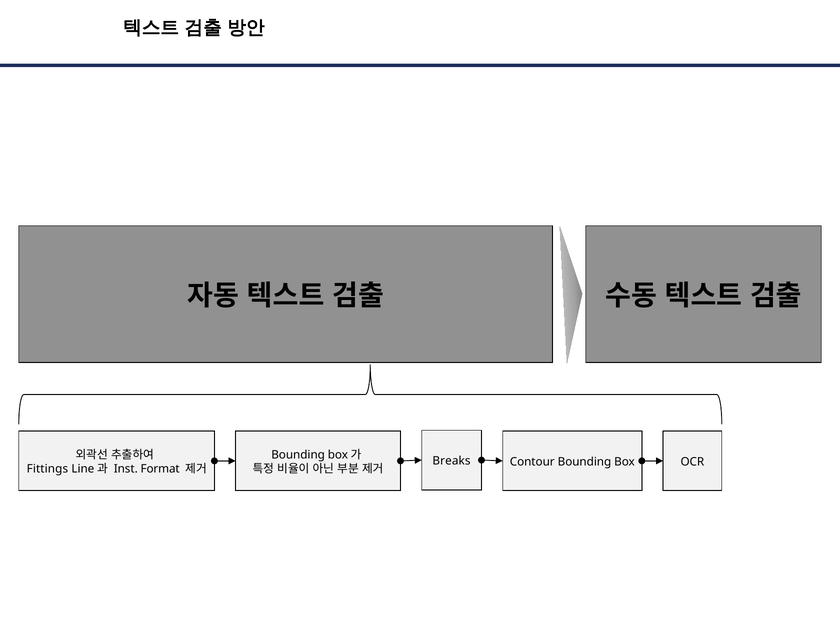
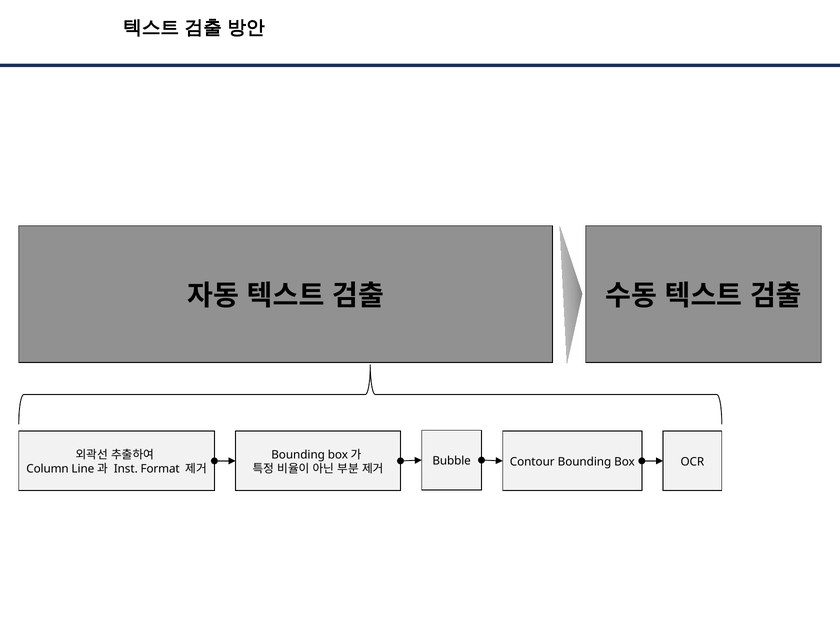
Breaks: Breaks -> Bubble
Fittings: Fittings -> Column
